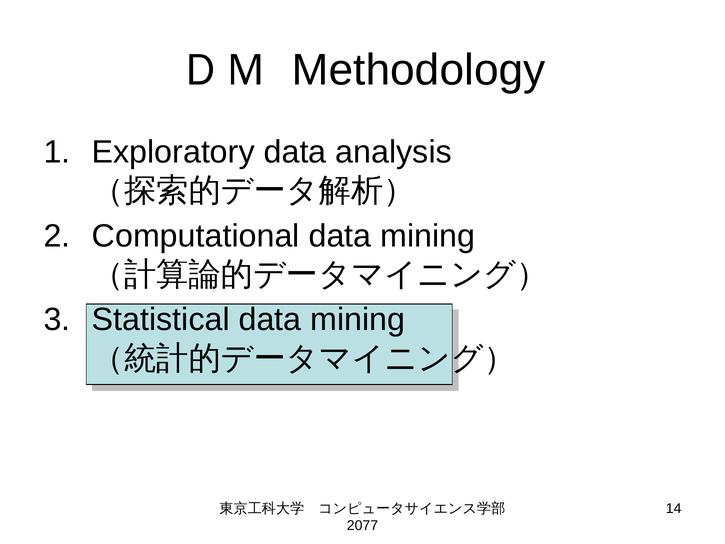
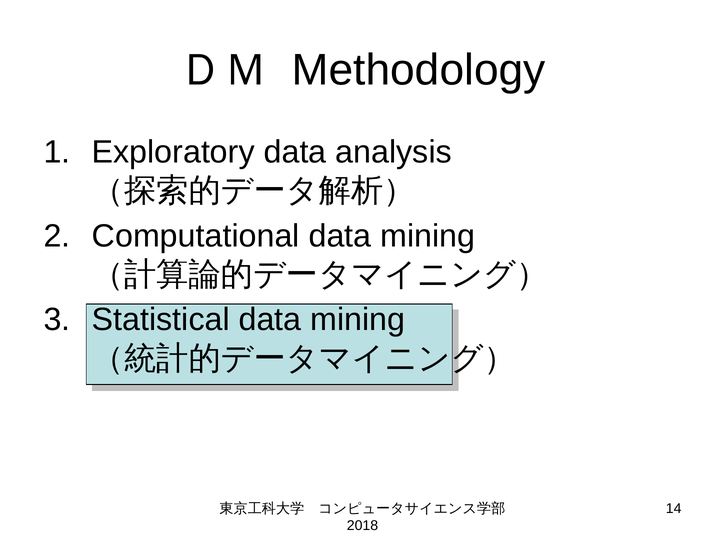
2077: 2077 -> 2018
